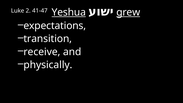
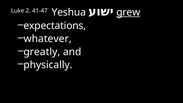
Yeshua underline: present -> none
transition: transition -> whatever
receive: receive -> greatly
